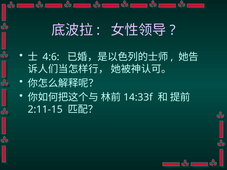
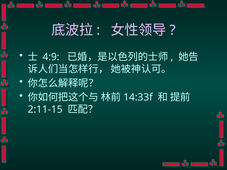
4:6: 4:6 -> 4:9
